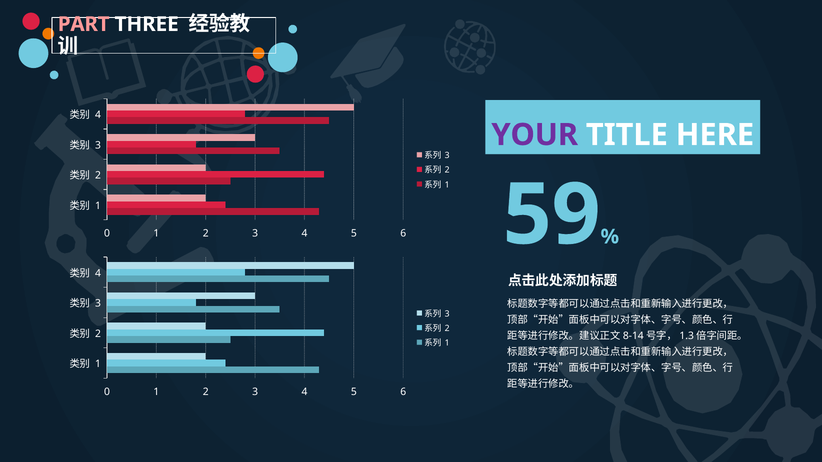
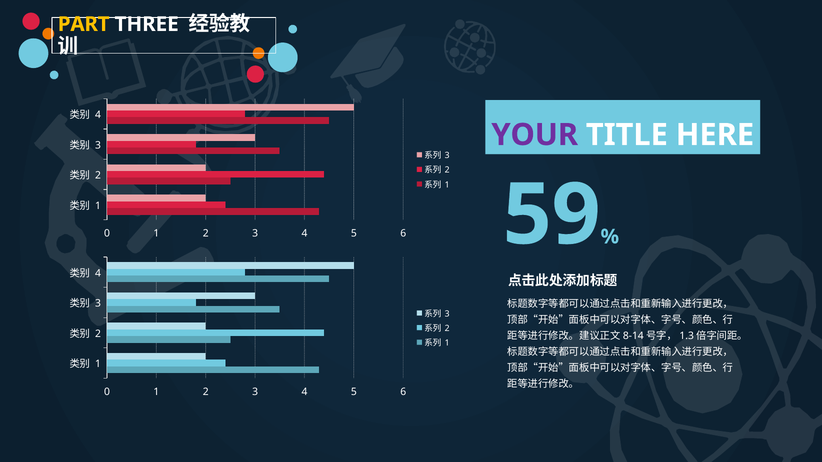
PART colour: pink -> yellow
